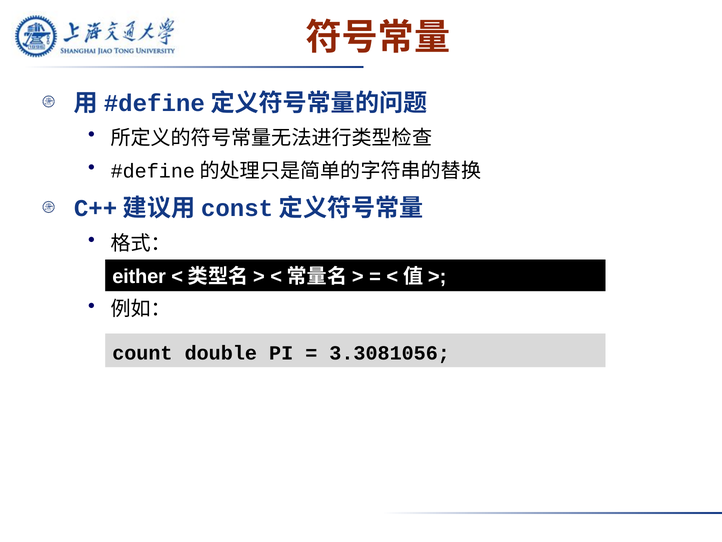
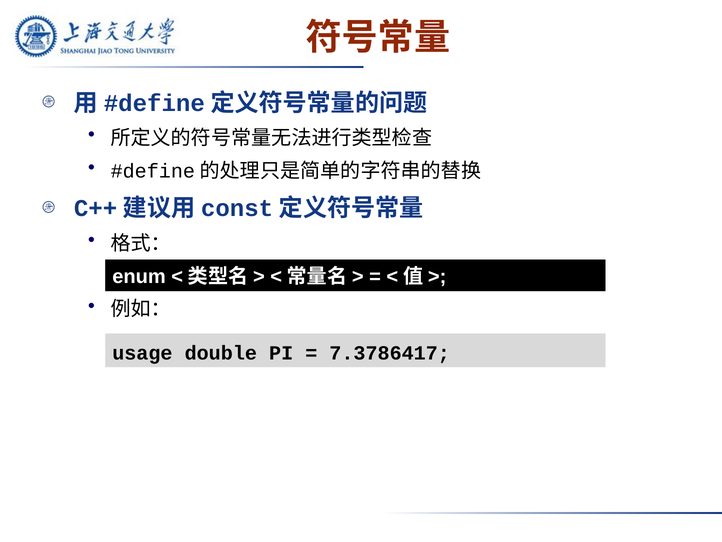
either: either -> enum
count: count -> usage
3.3081056: 3.3081056 -> 7.3786417
